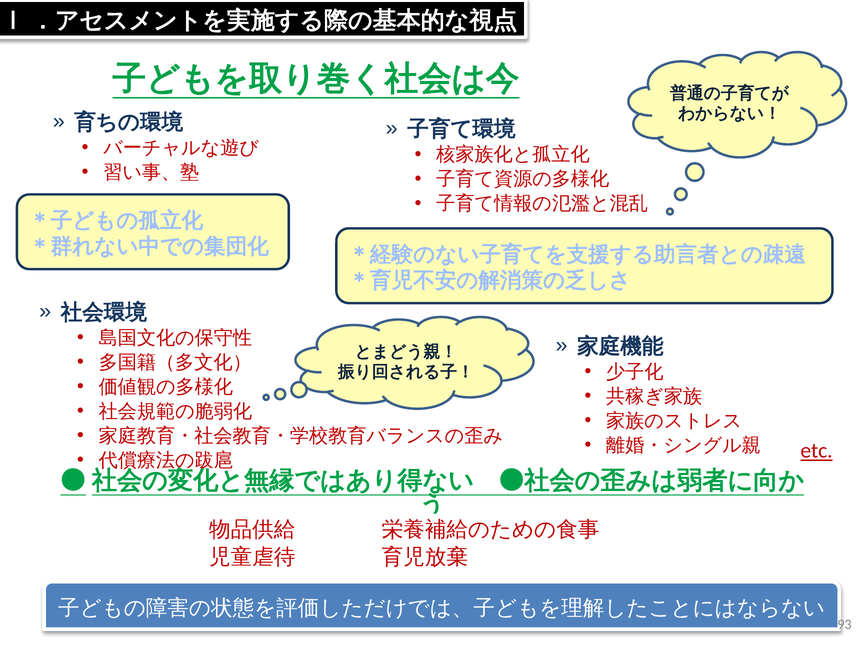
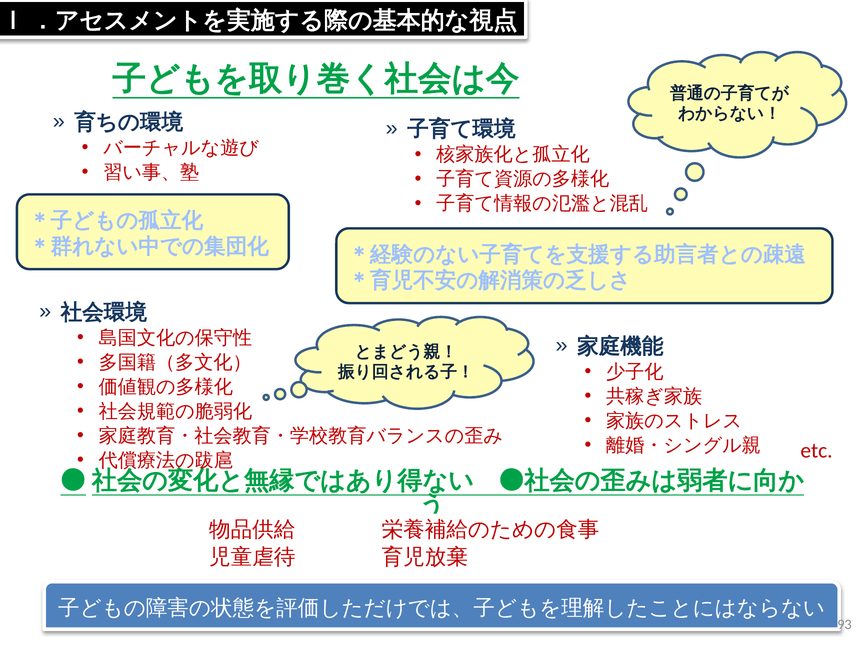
etc underline: present -> none
